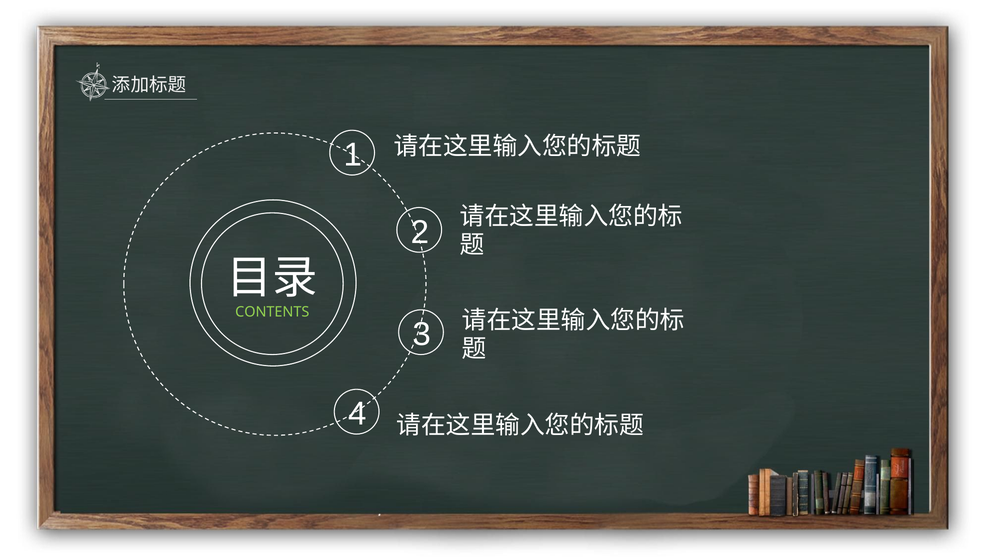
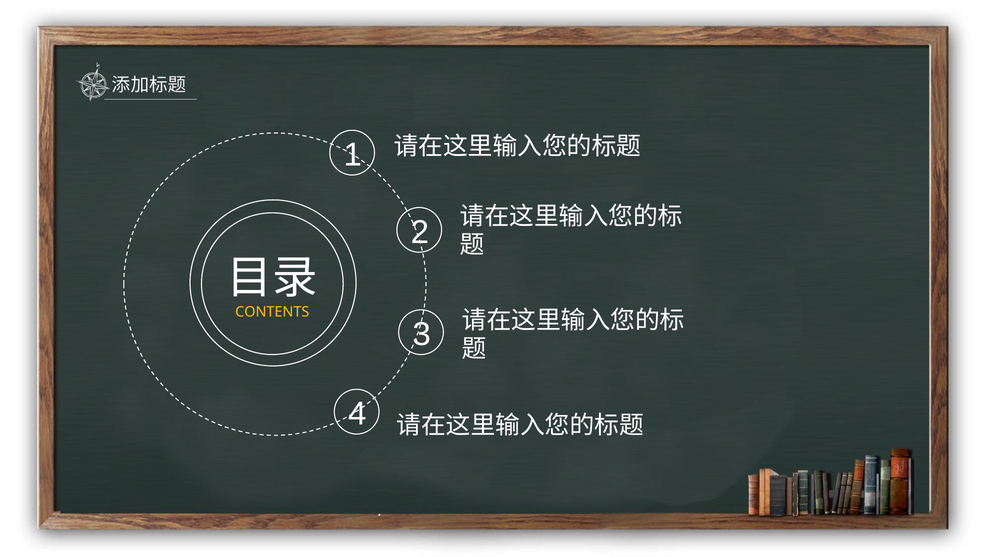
CONTENTS colour: light green -> yellow
